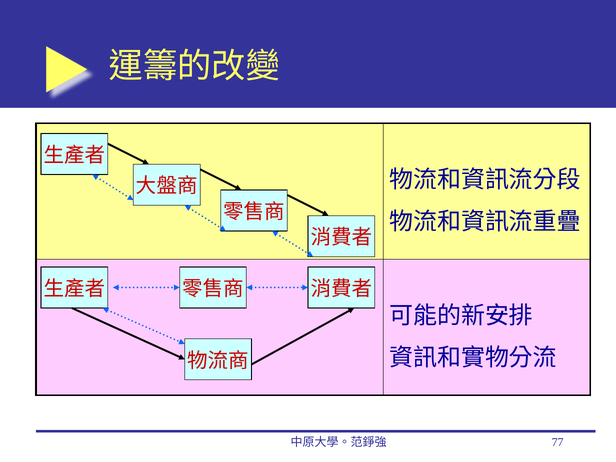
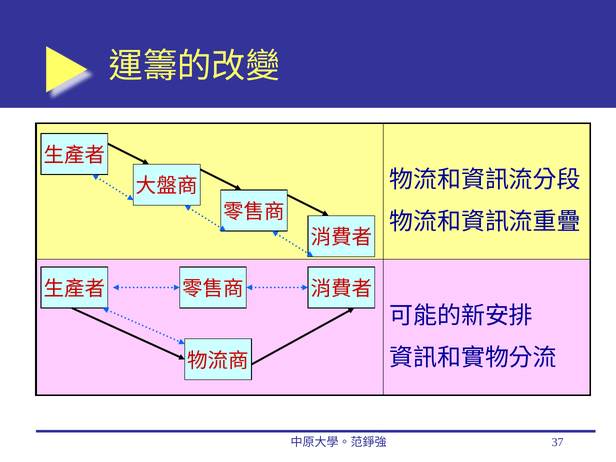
77: 77 -> 37
